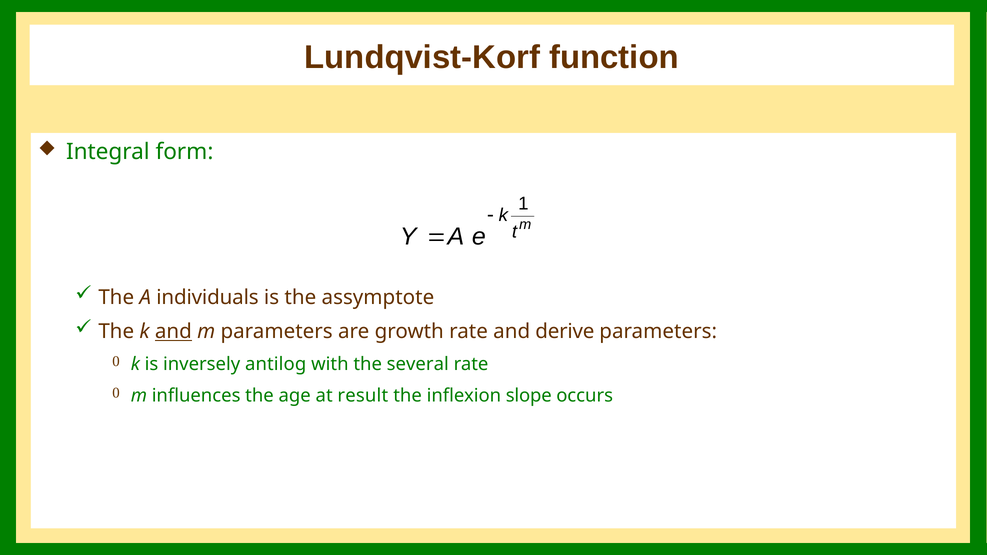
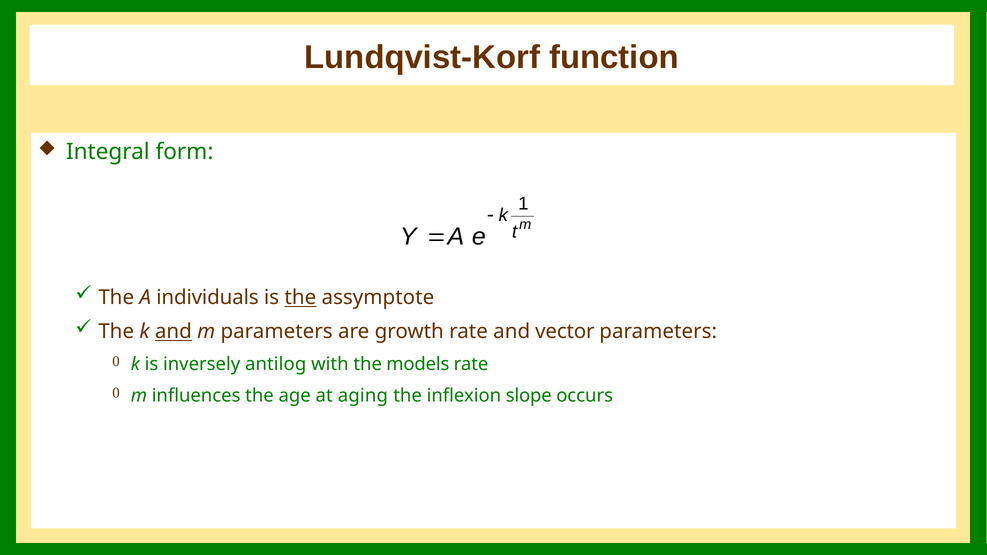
the at (300, 298) underline: none -> present
derive: derive -> vector
several: several -> models
result: result -> aging
